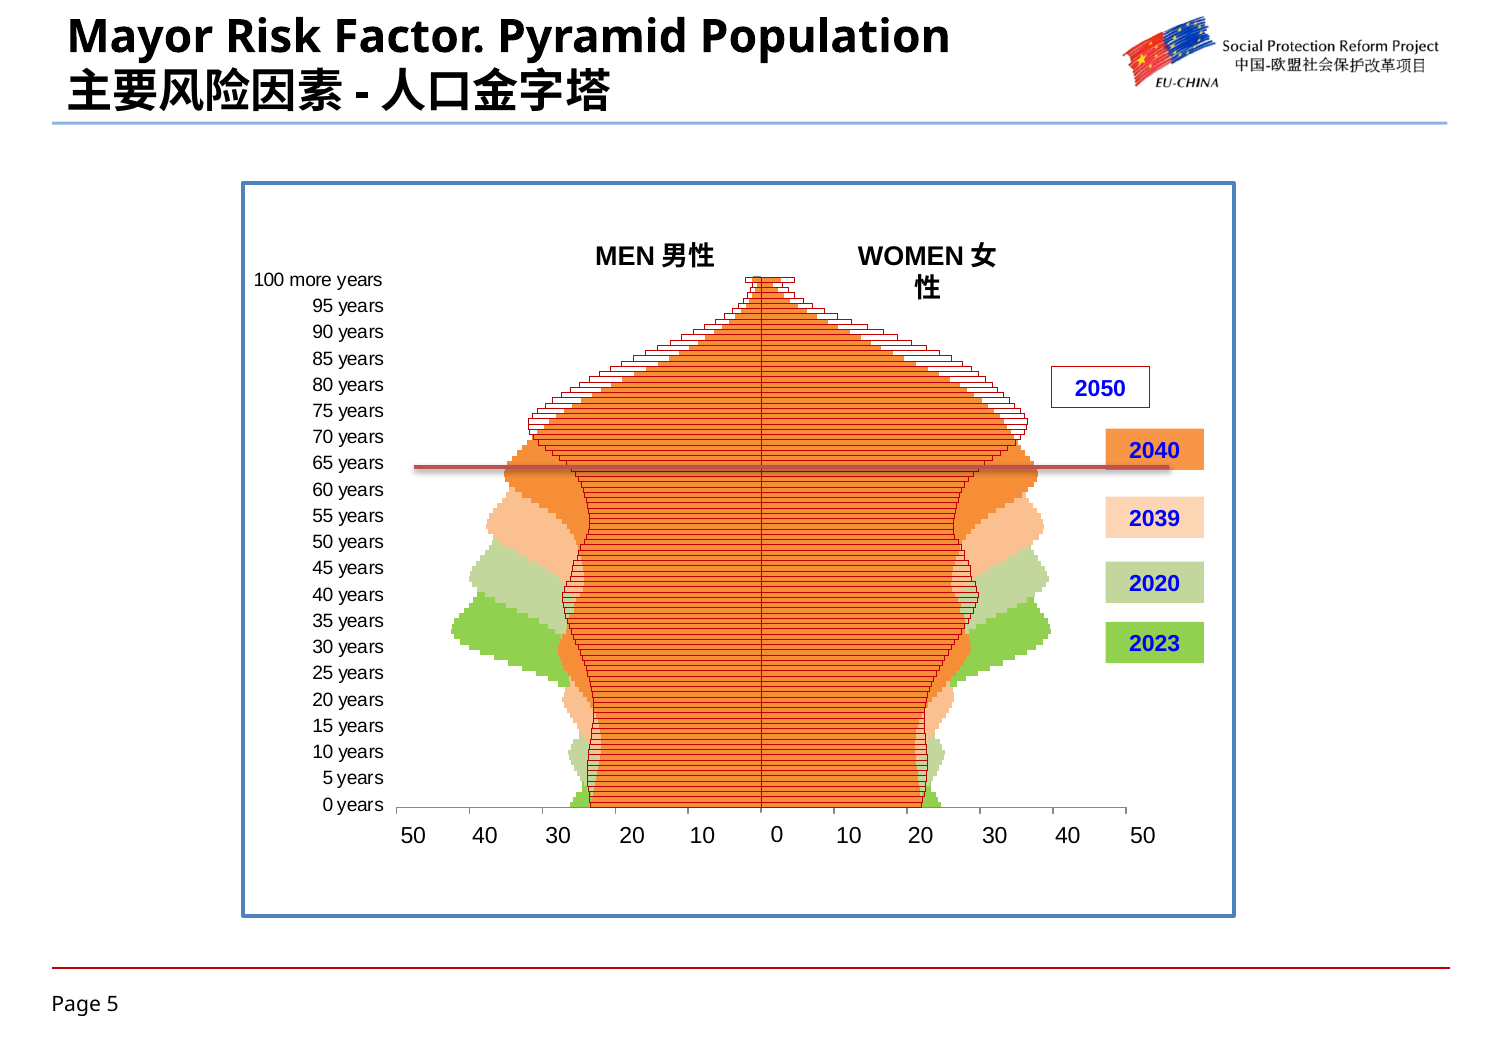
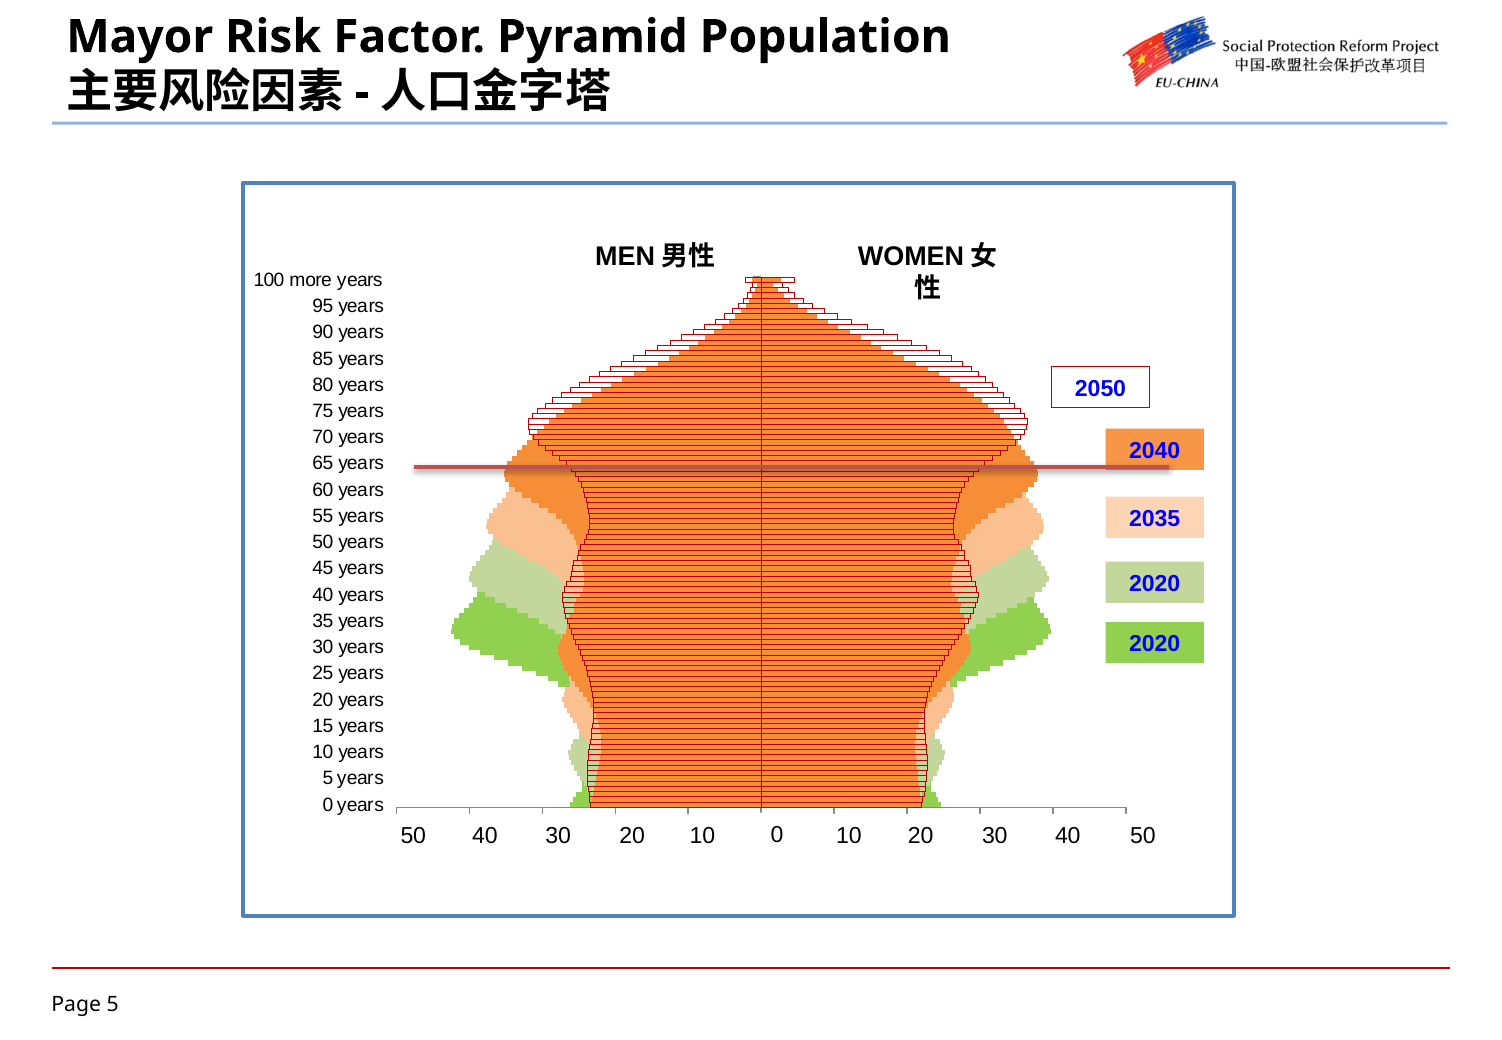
2039: 2039 -> 2035
2023 at (1155, 644): 2023 -> 2020
